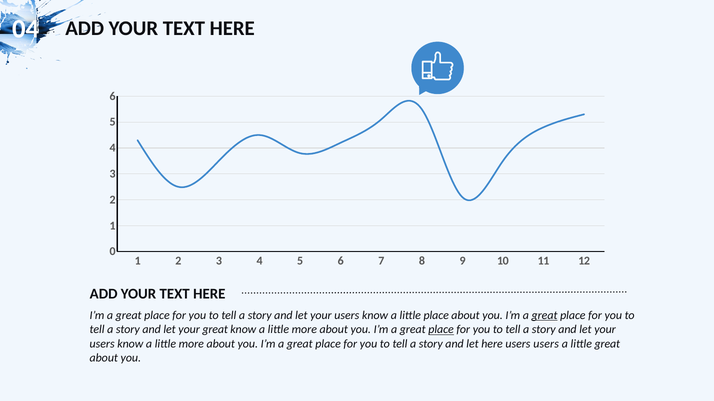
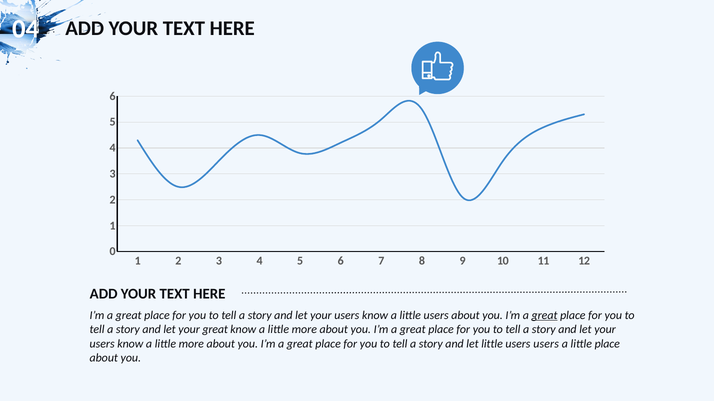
a little place: place -> users
place at (441, 330) underline: present -> none
let here: here -> little
little great: great -> place
